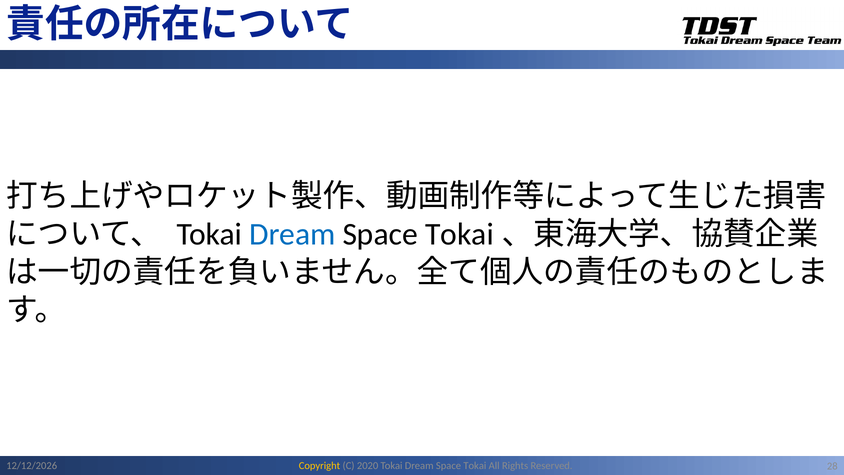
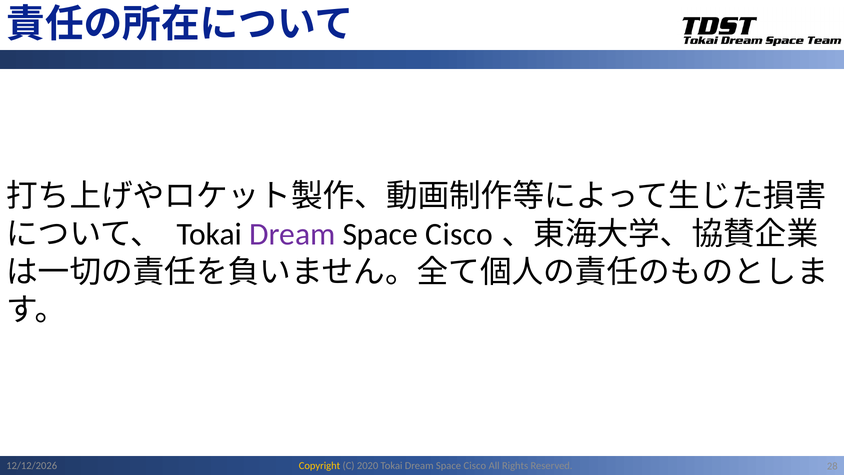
Dream at (292, 234) colour: blue -> purple
Tokai at (459, 234): Tokai -> Cisco
Tokai at (475, 465): Tokai -> Cisco
